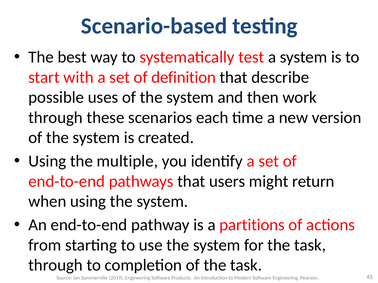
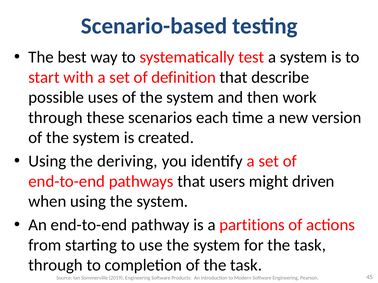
multiple: multiple -> deriving
return: return -> driven
